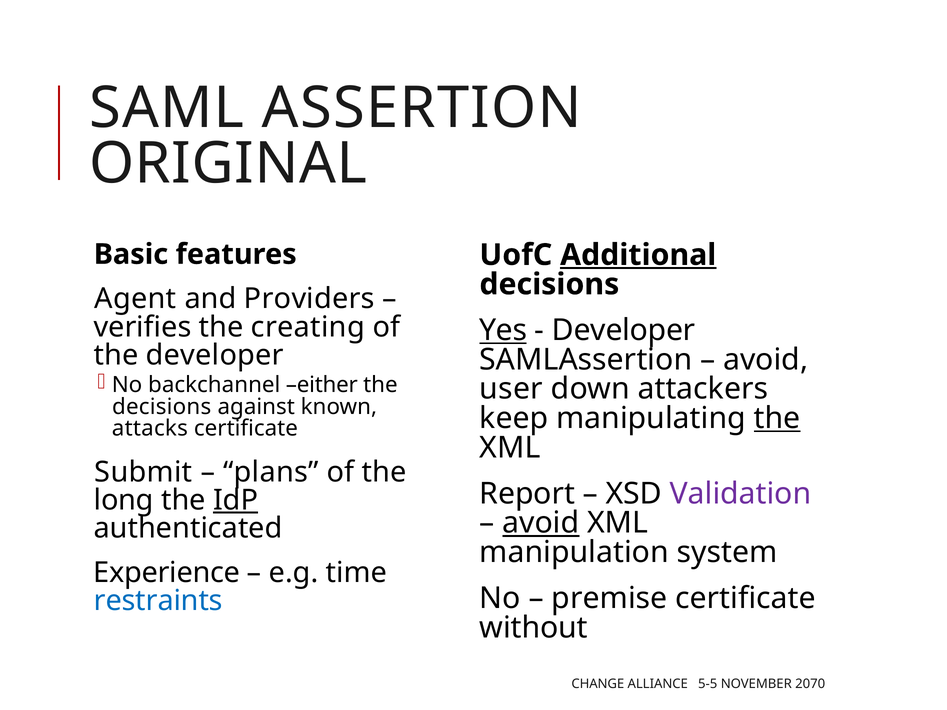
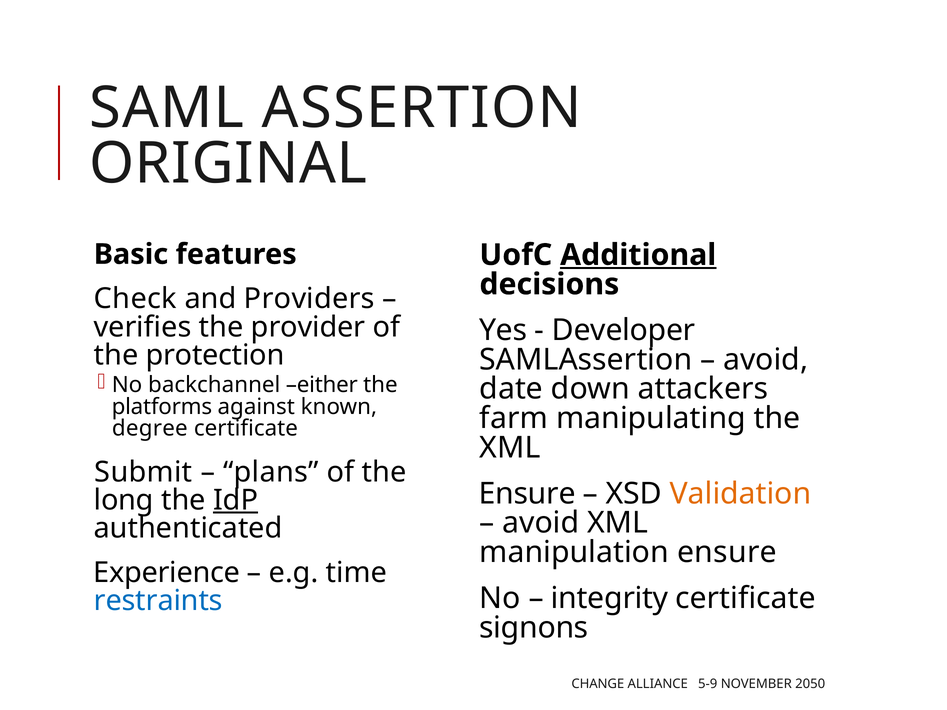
Agent: Agent -> Check
creating: creating -> provider
Yes underline: present -> none
the developer: developer -> protection
user: user -> date
decisions at (162, 407): decisions -> platforms
keep: keep -> farm
the at (777, 418) underline: present -> none
attacks: attacks -> degree
Report at (527, 494): Report -> Ensure
Validation colour: purple -> orange
avoid at (541, 523) underline: present -> none
manipulation system: system -> ensure
premise: premise -> integrity
without: without -> signons
5-5: 5-5 -> 5-9
2070: 2070 -> 2050
